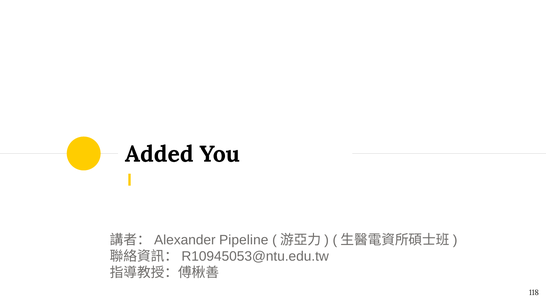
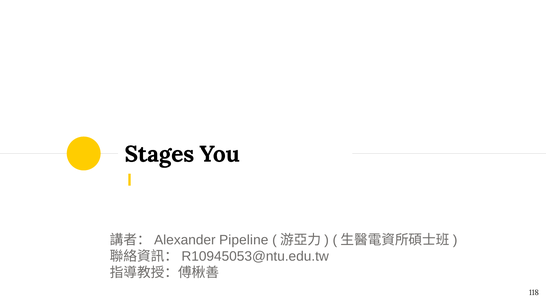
Added: Added -> Stages
